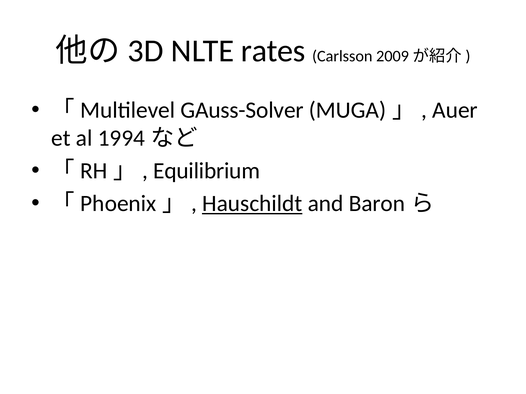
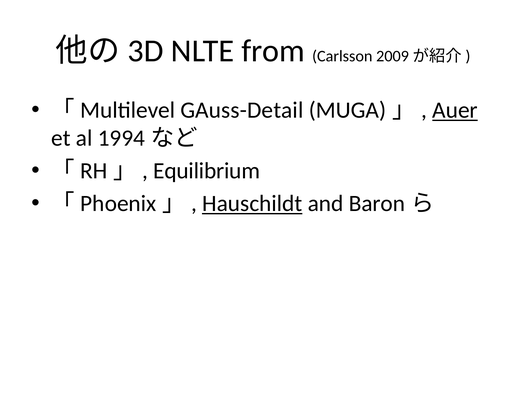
rates: rates -> from
GAuss-Solver: GAuss-Solver -> GAuss-Detail
Auer underline: none -> present
